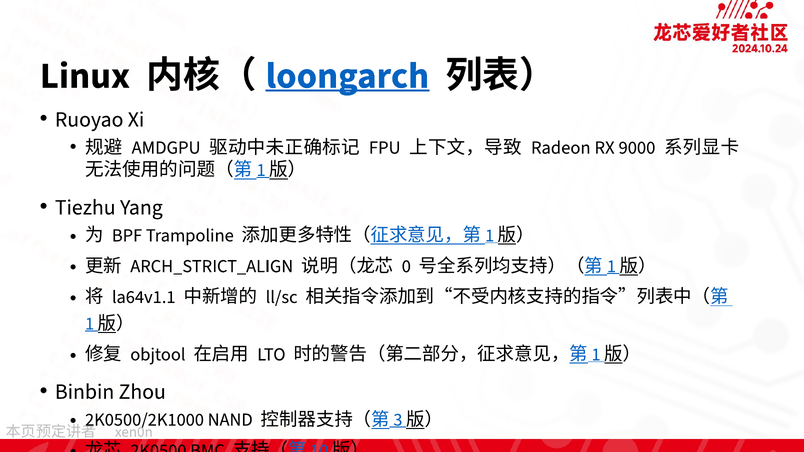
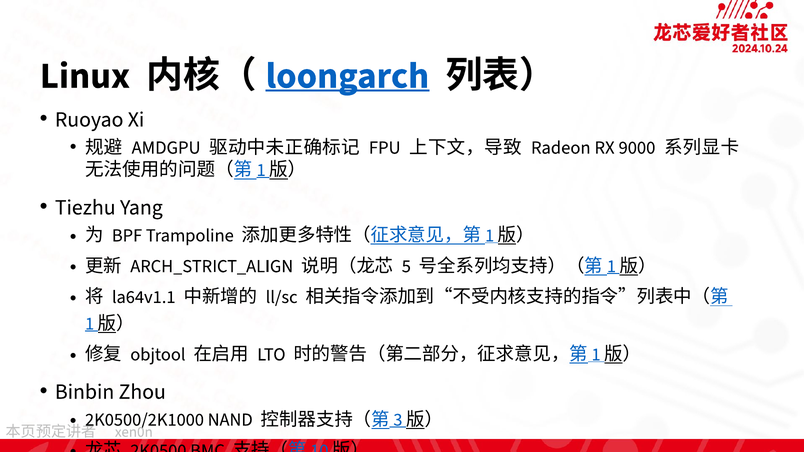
0: 0 -> 5
